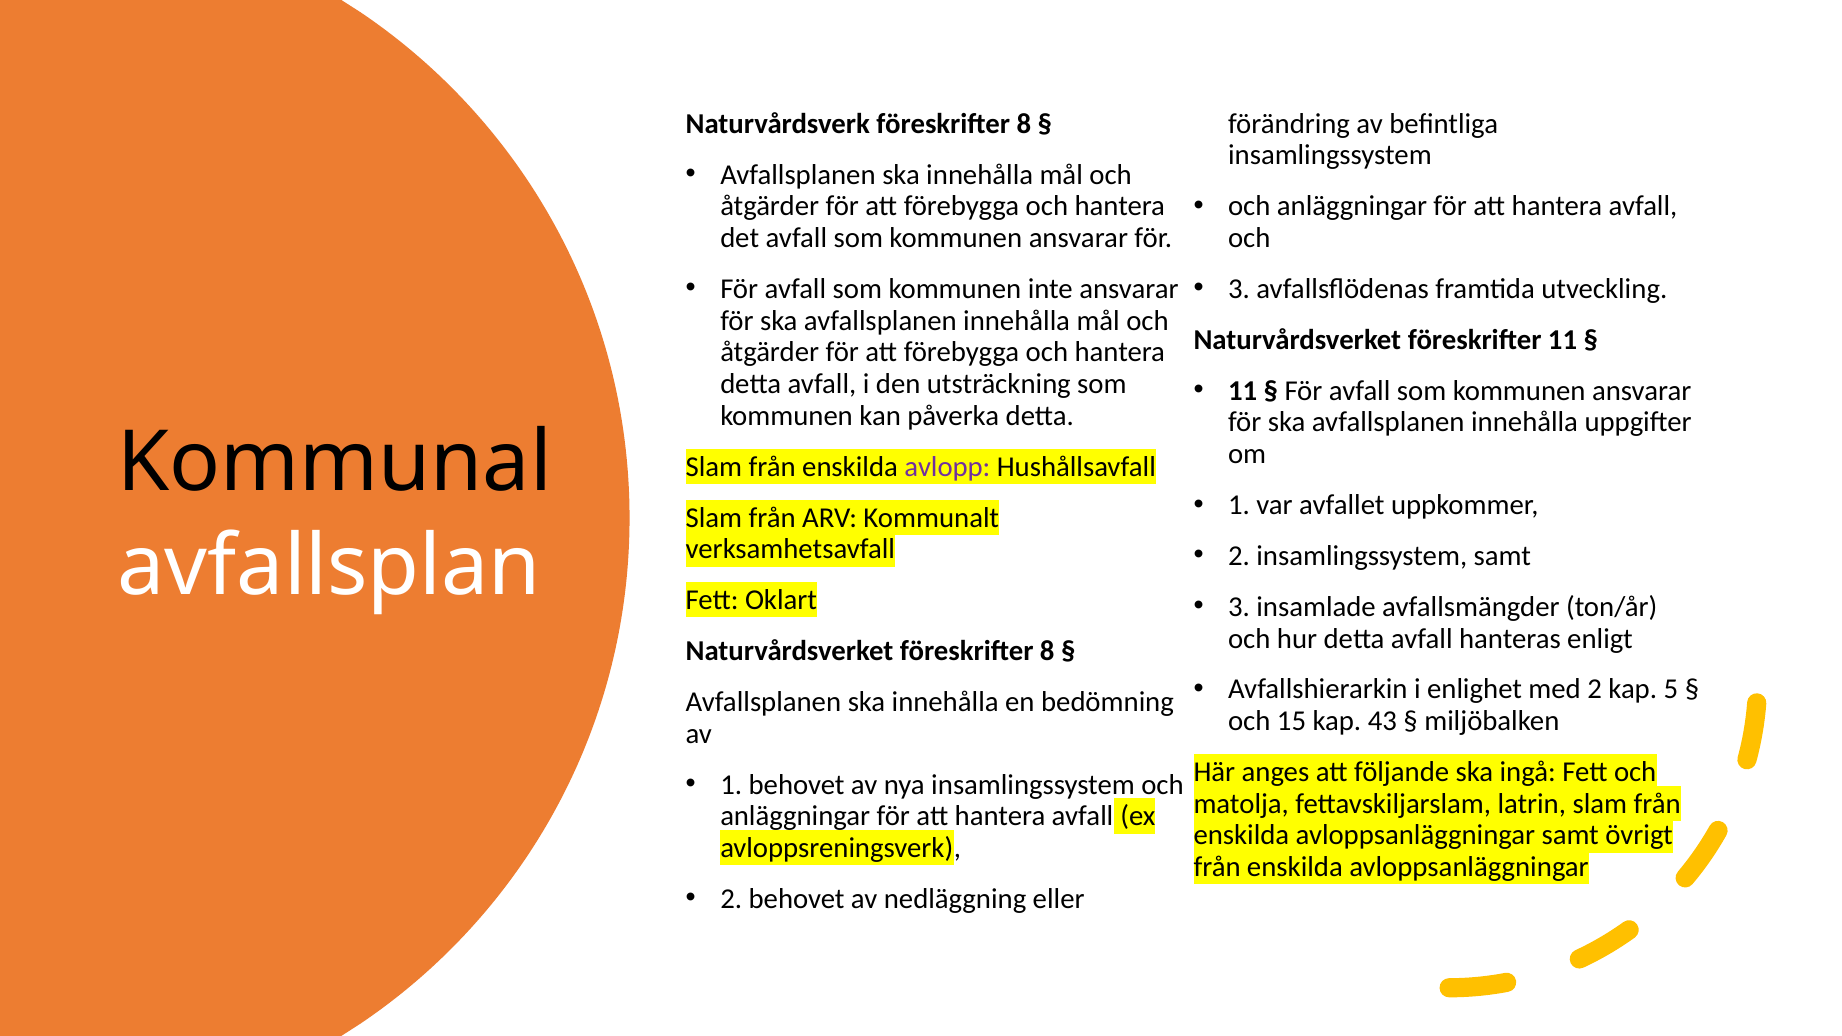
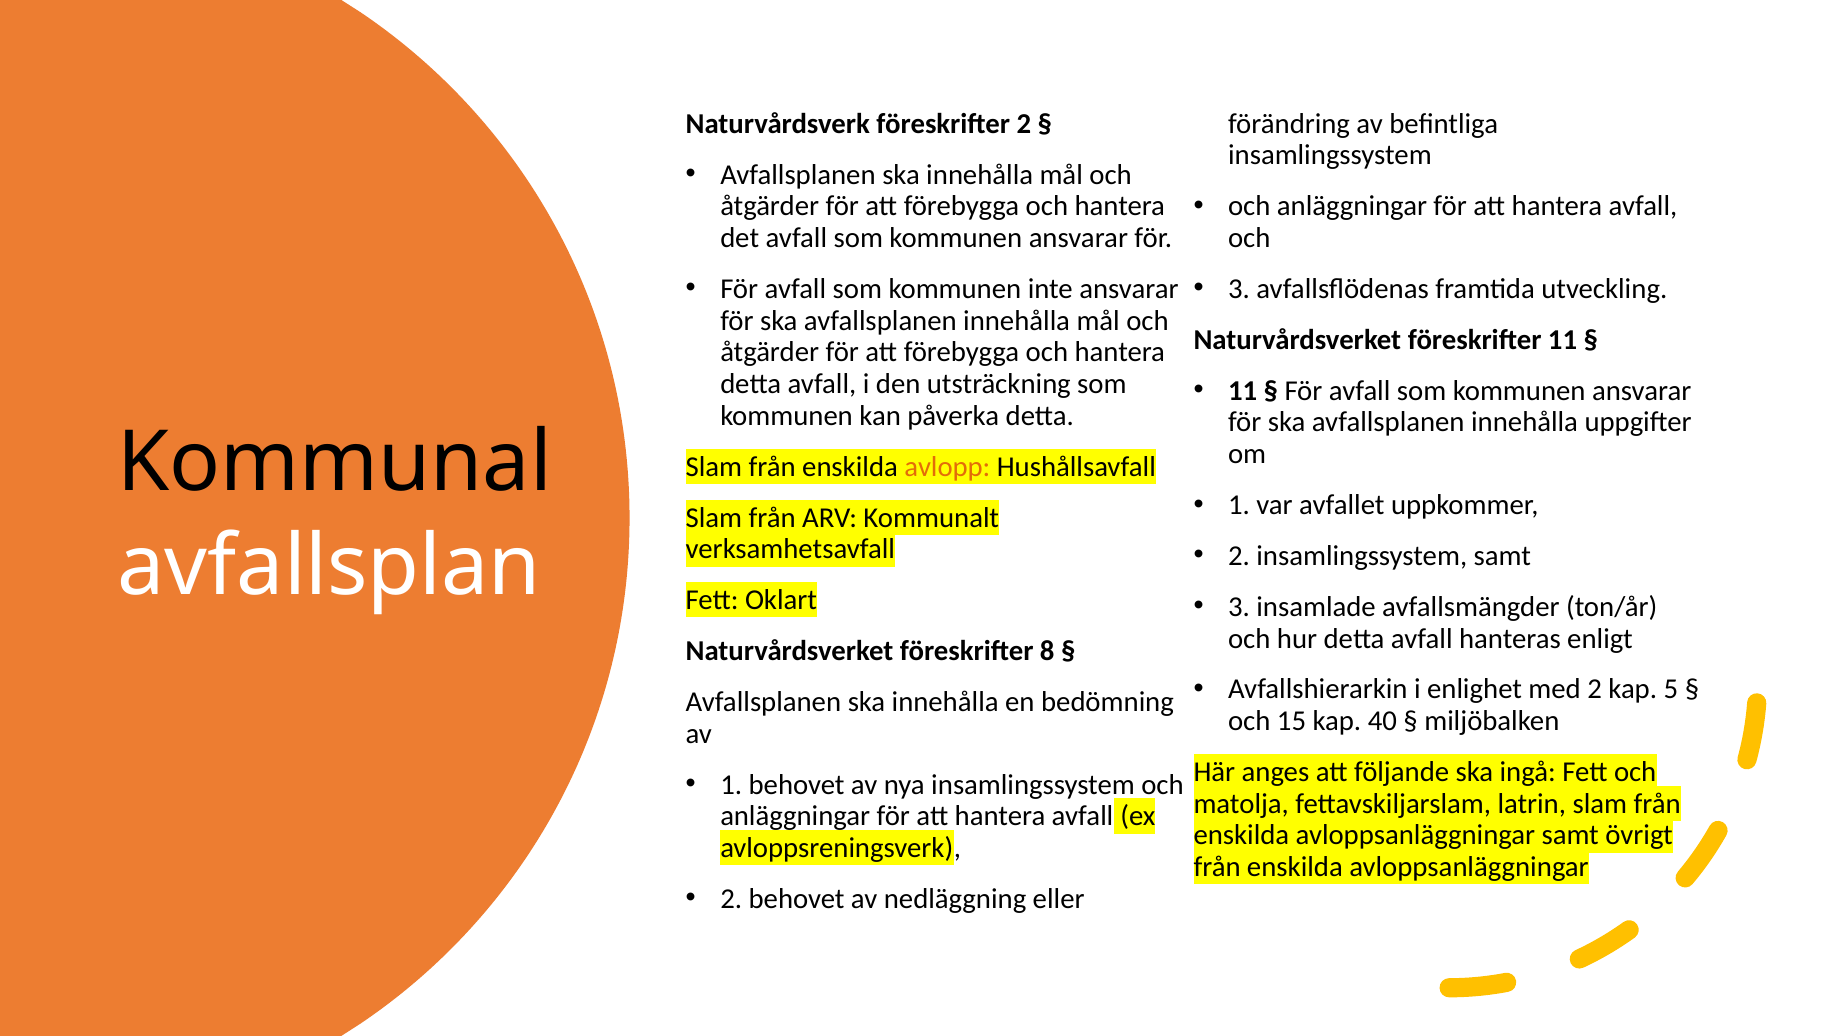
Naturvårdsverk föreskrifter 8: 8 -> 2
avlopp colour: purple -> orange
43: 43 -> 40
